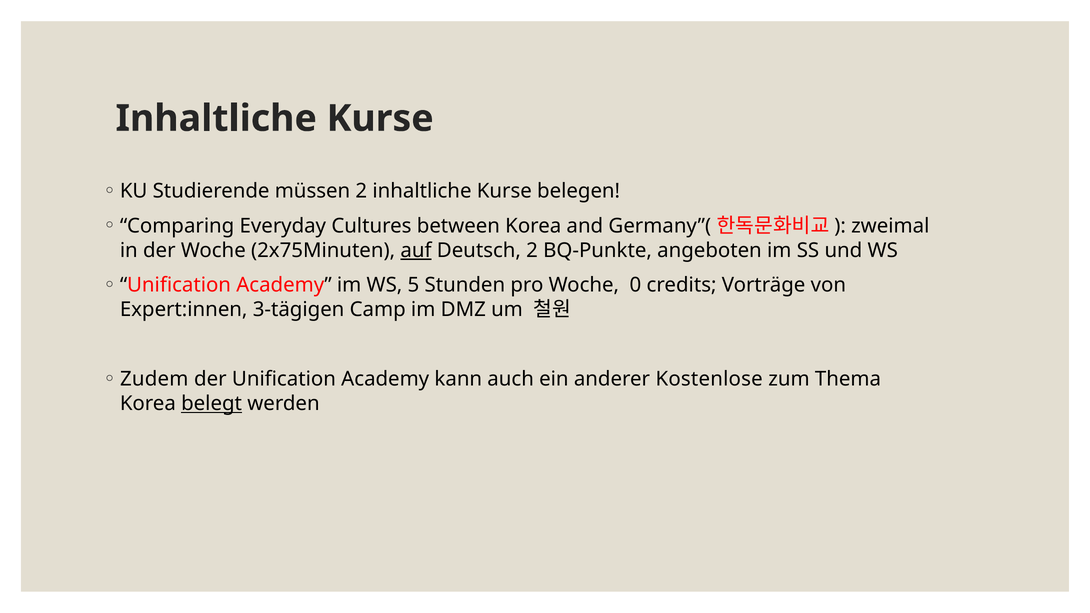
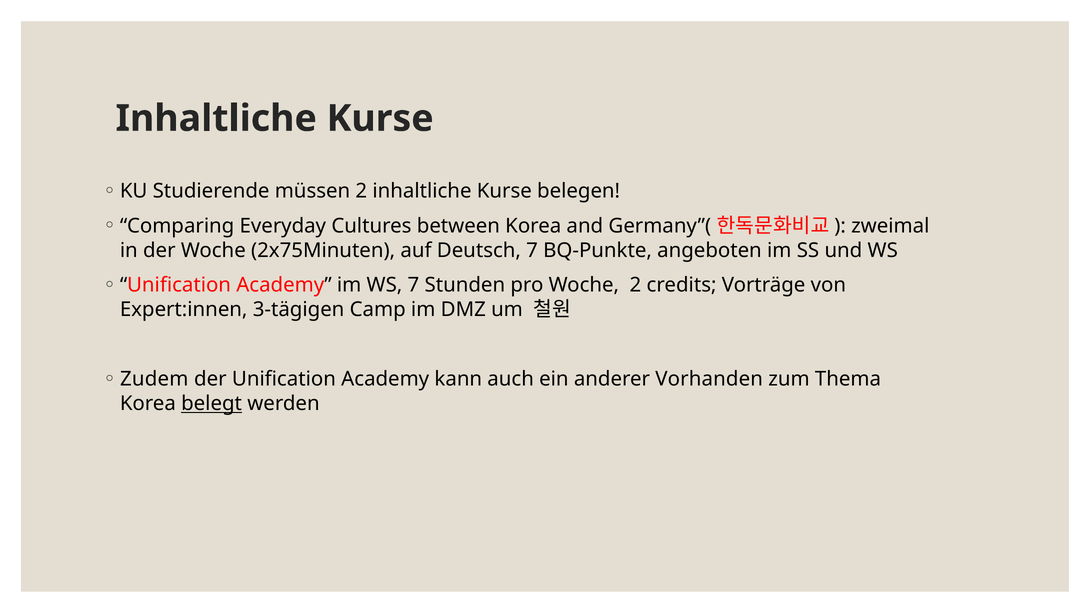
auf underline: present -> none
Deutsch 2: 2 -> 7
WS 5: 5 -> 7
Woche 0: 0 -> 2
Kostenlose: Kostenlose -> Vorhanden
